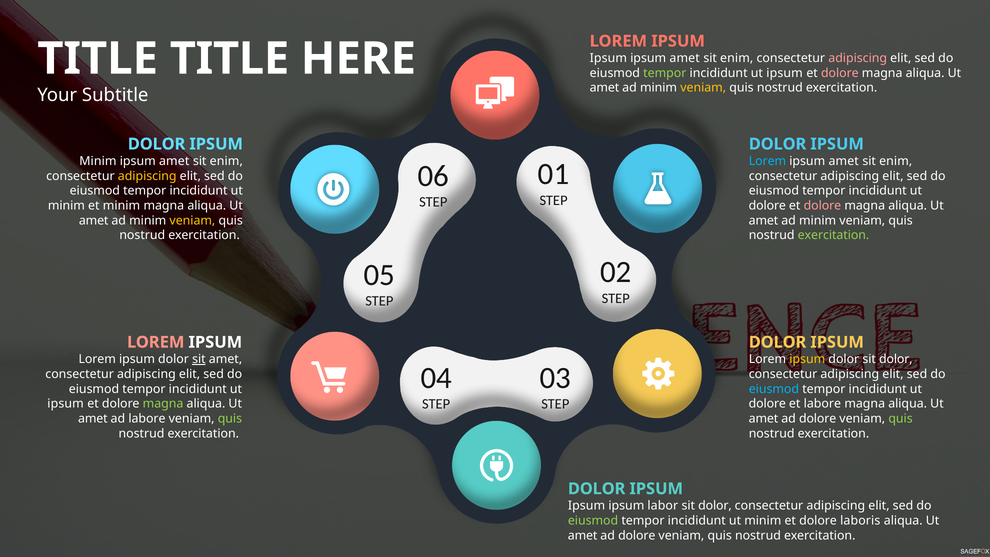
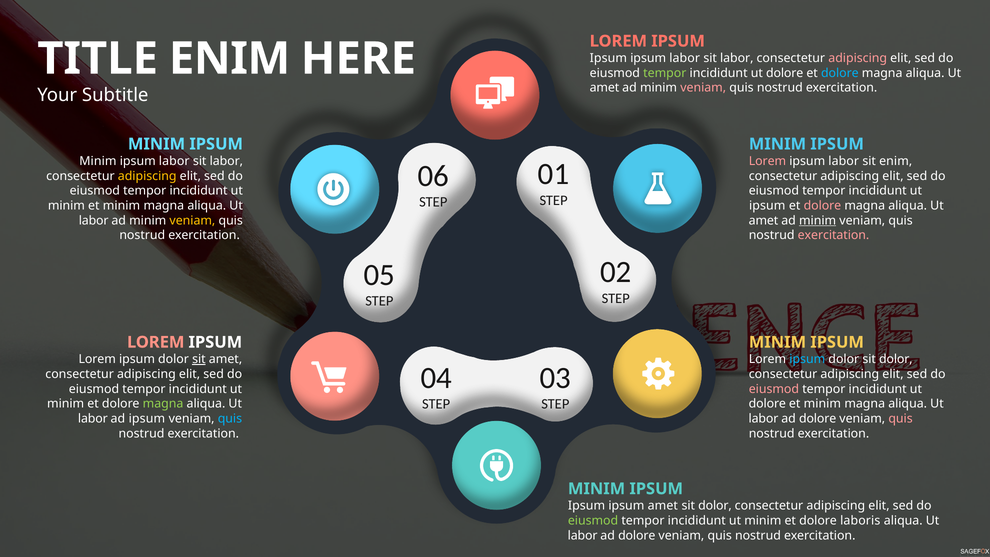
TITLE at (230, 59): TITLE -> ENIM
amet at (685, 58): amet -> labor
enim at (737, 58): enim -> labor
ipsum at (785, 73): ipsum -> dolore
dolore at (840, 73) colour: pink -> light blue
veniam at (703, 88) colour: yellow -> pink
DOLOR at (157, 144): DOLOR -> MINIM
DOLOR at (778, 144): DOLOR -> MINIM
amet at (174, 161): amet -> labor
enim at (226, 161): enim -> labor
Lorem at (767, 161) colour: light blue -> pink
amet at (844, 161): amet -> labor
dolore at (767, 206): dolore -> ipsum
amet at (94, 220): amet -> labor
minim at (818, 220) underline: none -> present
exercitation at (833, 235) colour: light green -> pink
DOLOR at (778, 342): DOLOR -> MINIM
ipsum at (807, 359) colour: yellow -> light blue
eiusmod at (774, 389) colour: light blue -> pink
ipsum at (66, 404): ipsum -> minim
labore at (822, 404): labore -> minim
amet at (93, 419): amet -> labor
ad labore: labore -> ipsum
quis at (230, 419) colour: light green -> light blue
amet at (764, 419): amet -> labor
quis at (901, 419) colour: light green -> pink
DOLOR at (597, 489): DOLOR -> MINIM
ipsum labor: labor -> amet
amet at (583, 535): amet -> labor
